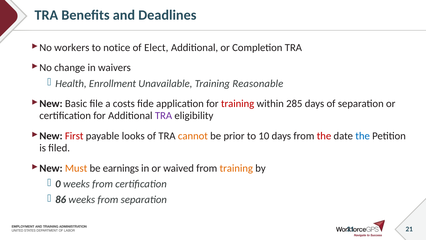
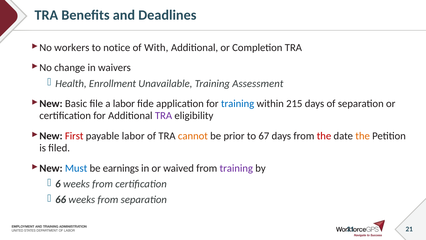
Elect: Elect -> With
Reasonable: Reasonable -> Assessment
a costs: costs -> labor
training at (238, 103) colour: red -> blue
285: 285 -> 215
payable looks: looks -> labor
10: 10 -> 67
the at (363, 136) colour: blue -> orange
Must colour: orange -> blue
training at (236, 168) colour: orange -> purple
0: 0 -> 6
86: 86 -> 66
